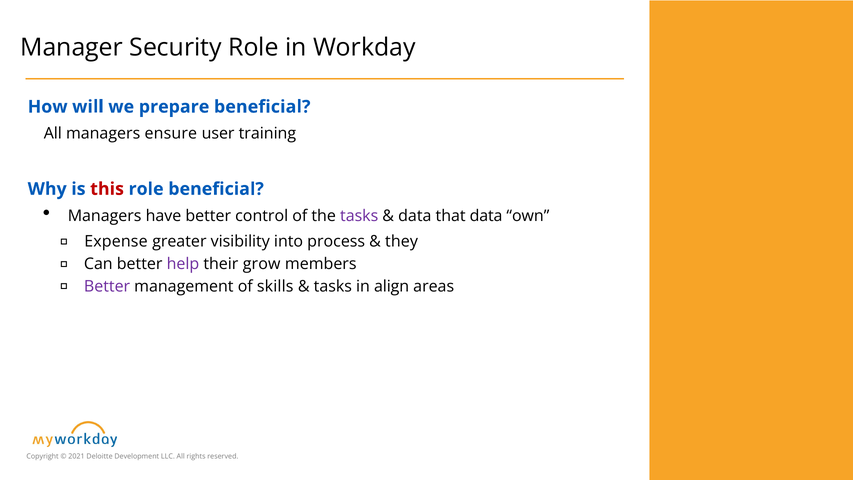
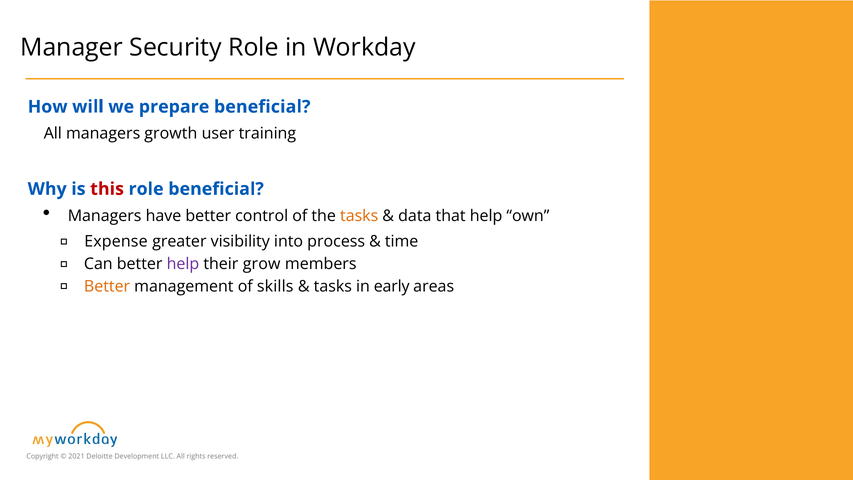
ensure: ensure -> growth
tasks at (359, 216) colour: purple -> orange
that data: data -> help
they: they -> time
Better at (107, 286) colour: purple -> orange
align: align -> early
